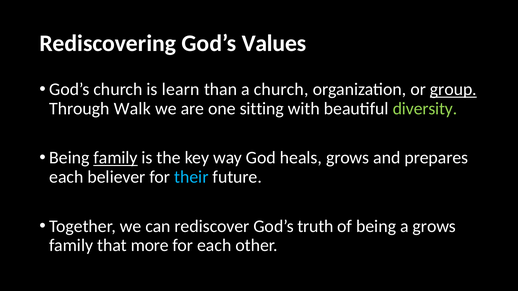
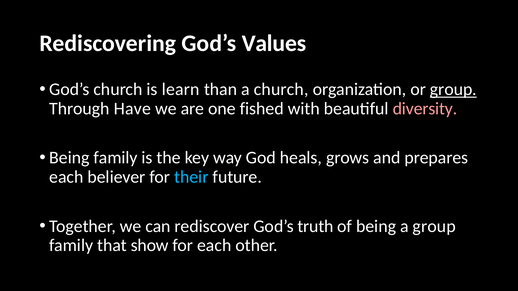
Walk: Walk -> Have
sitting: sitting -> fished
diversity colour: light green -> pink
family at (116, 158) underline: present -> none
a grows: grows -> group
more: more -> show
